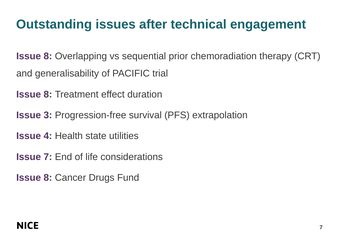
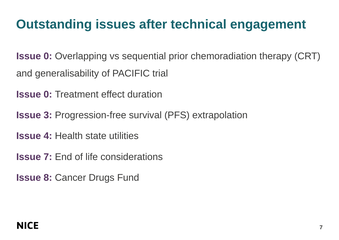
8 at (48, 56): 8 -> 0
8 at (48, 94): 8 -> 0
